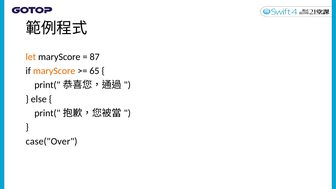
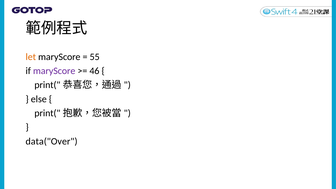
87: 87 -> 55
maryScore at (54, 71) colour: orange -> purple
65: 65 -> 46
case("Over: case("Over -> data("Over
